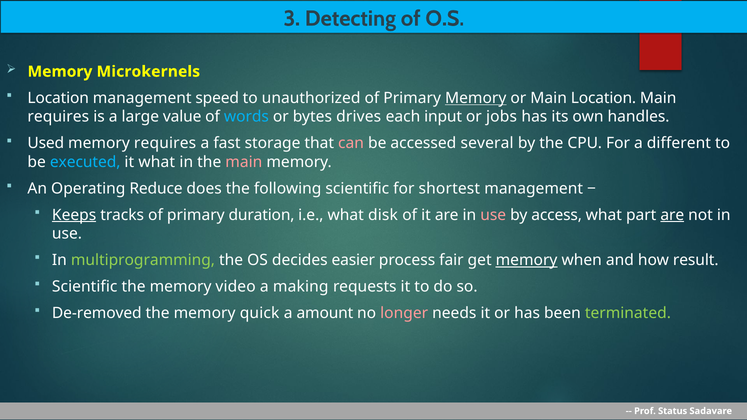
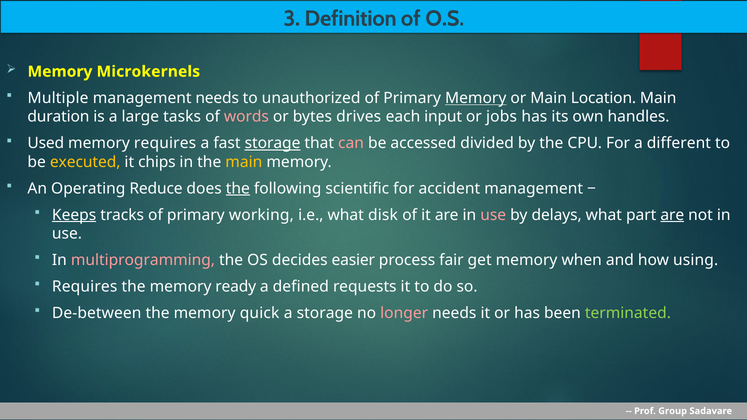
Detecting: Detecting -> Definition
Location at (58, 98): Location -> Multiple
management speed: speed -> needs
requires at (58, 117): requires -> duration
value: value -> tasks
words colour: light blue -> pink
storage at (273, 143) underline: none -> present
several: several -> divided
executed colour: light blue -> yellow
it what: what -> chips
main at (244, 162) colour: pink -> yellow
the at (238, 189) underline: none -> present
shortest: shortest -> accident
duration: duration -> working
access: access -> delays
multiprogramming colour: light green -> pink
memory at (527, 260) underline: present -> none
result: result -> using
Scientific at (85, 287): Scientific -> Requires
video: video -> ready
making: making -> defined
De-removed: De-removed -> De-between
a amount: amount -> storage
Status: Status -> Group
